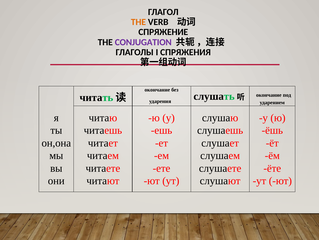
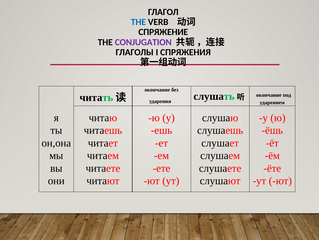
THE at (138, 22) colour: orange -> blue
